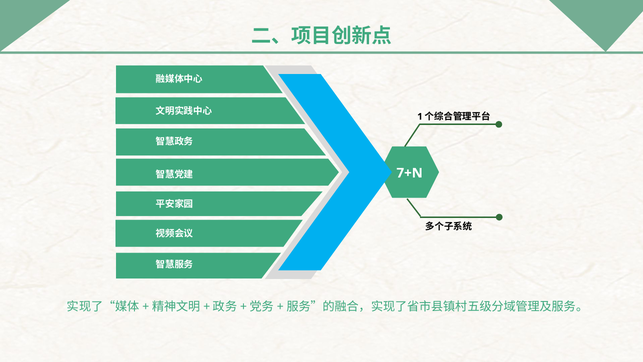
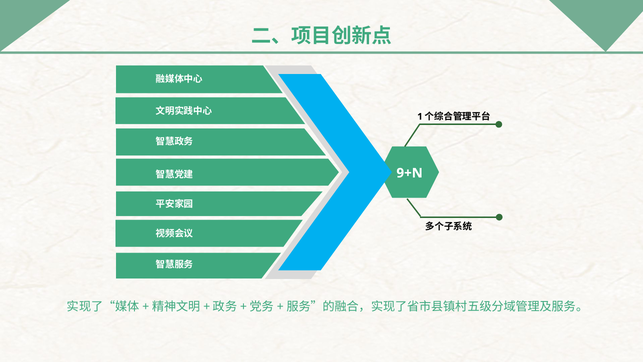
7+N: 7+N -> 9+N
